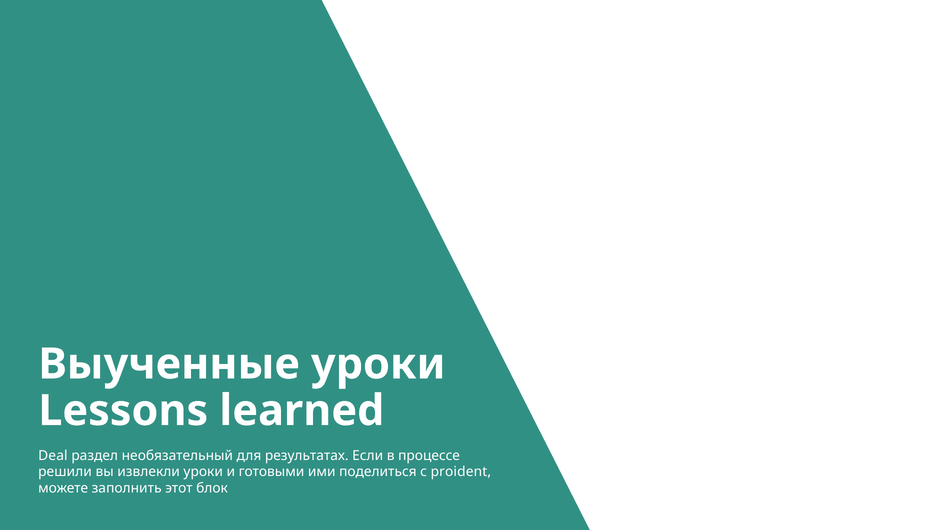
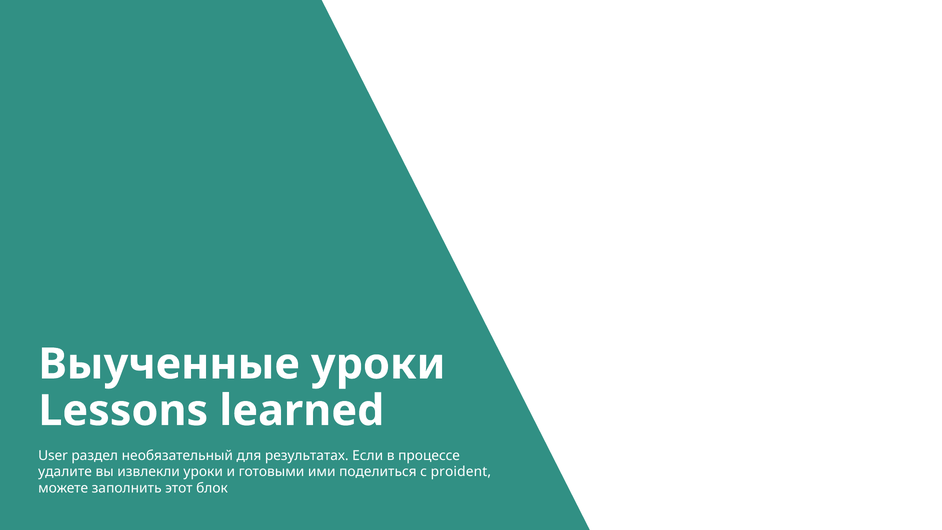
Deal: Deal -> User
решили: решили -> удалите
